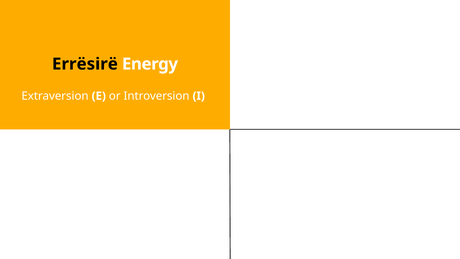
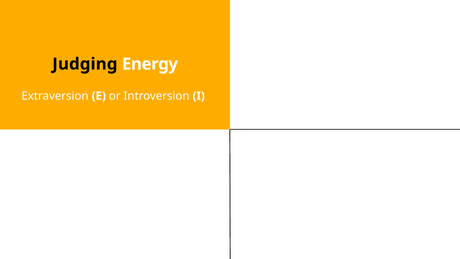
Errësirë: Errësirë -> Judging
